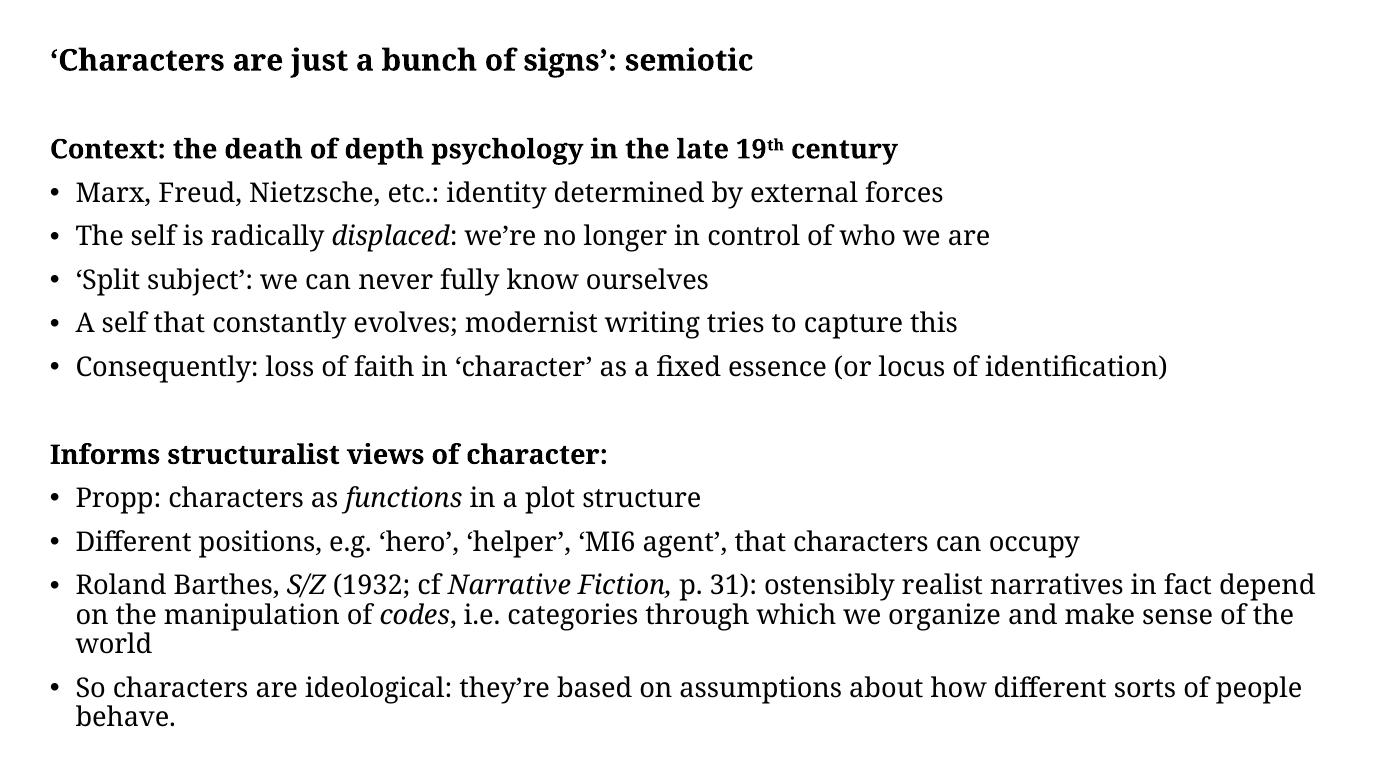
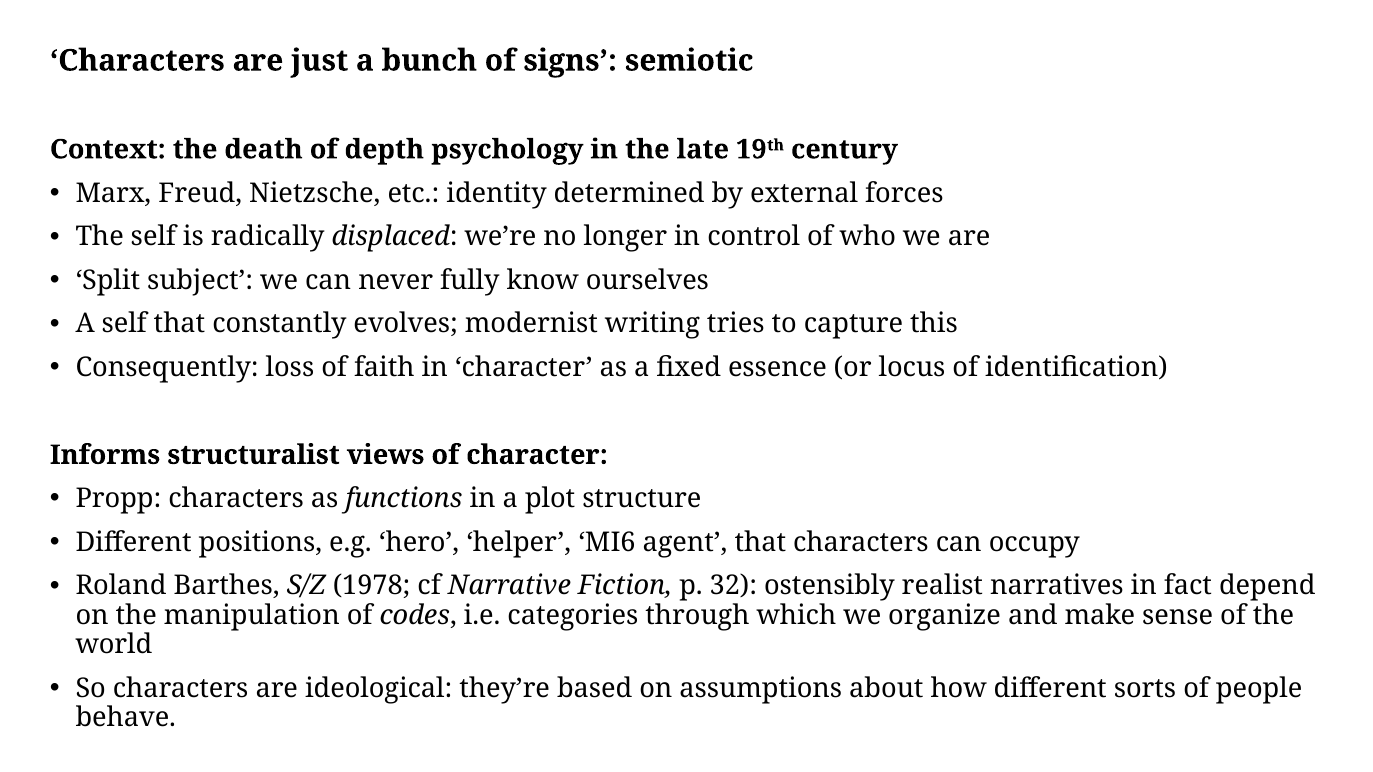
1932: 1932 -> 1978
31: 31 -> 32
